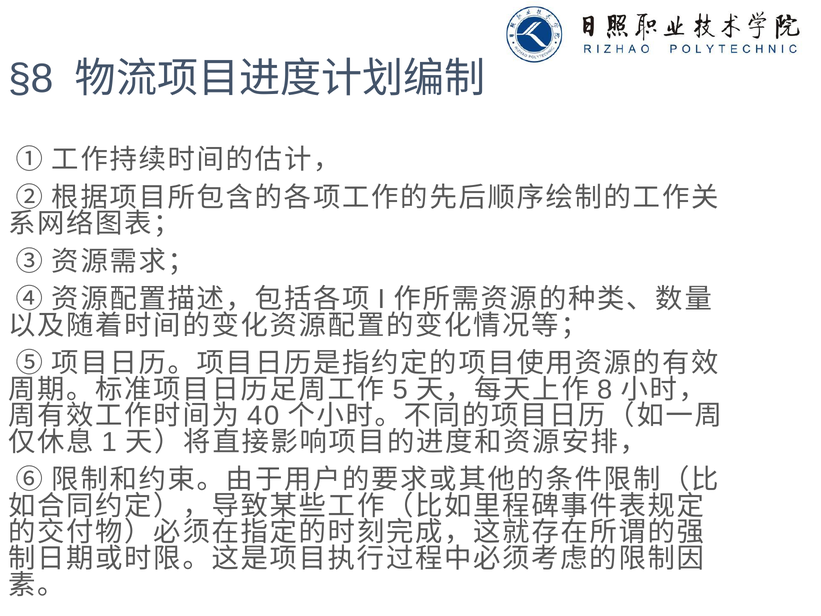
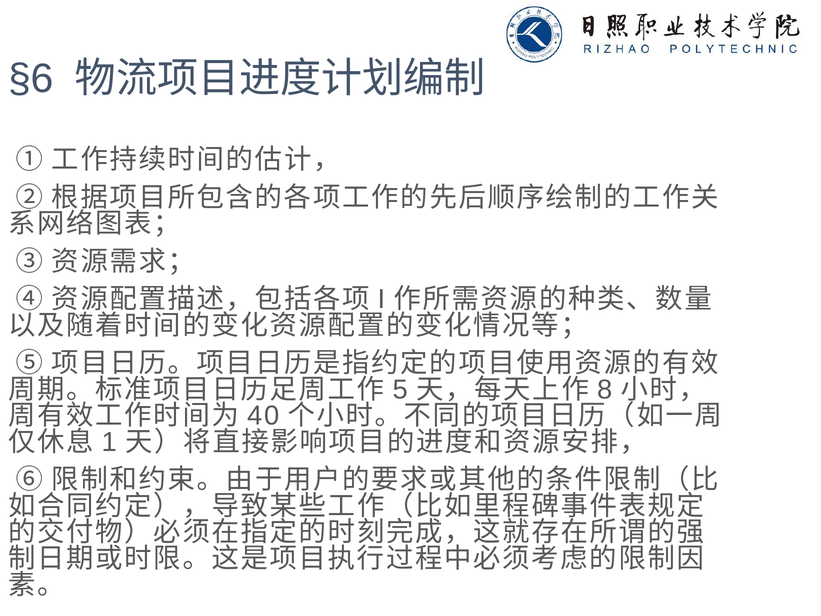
§8: §8 -> §6
